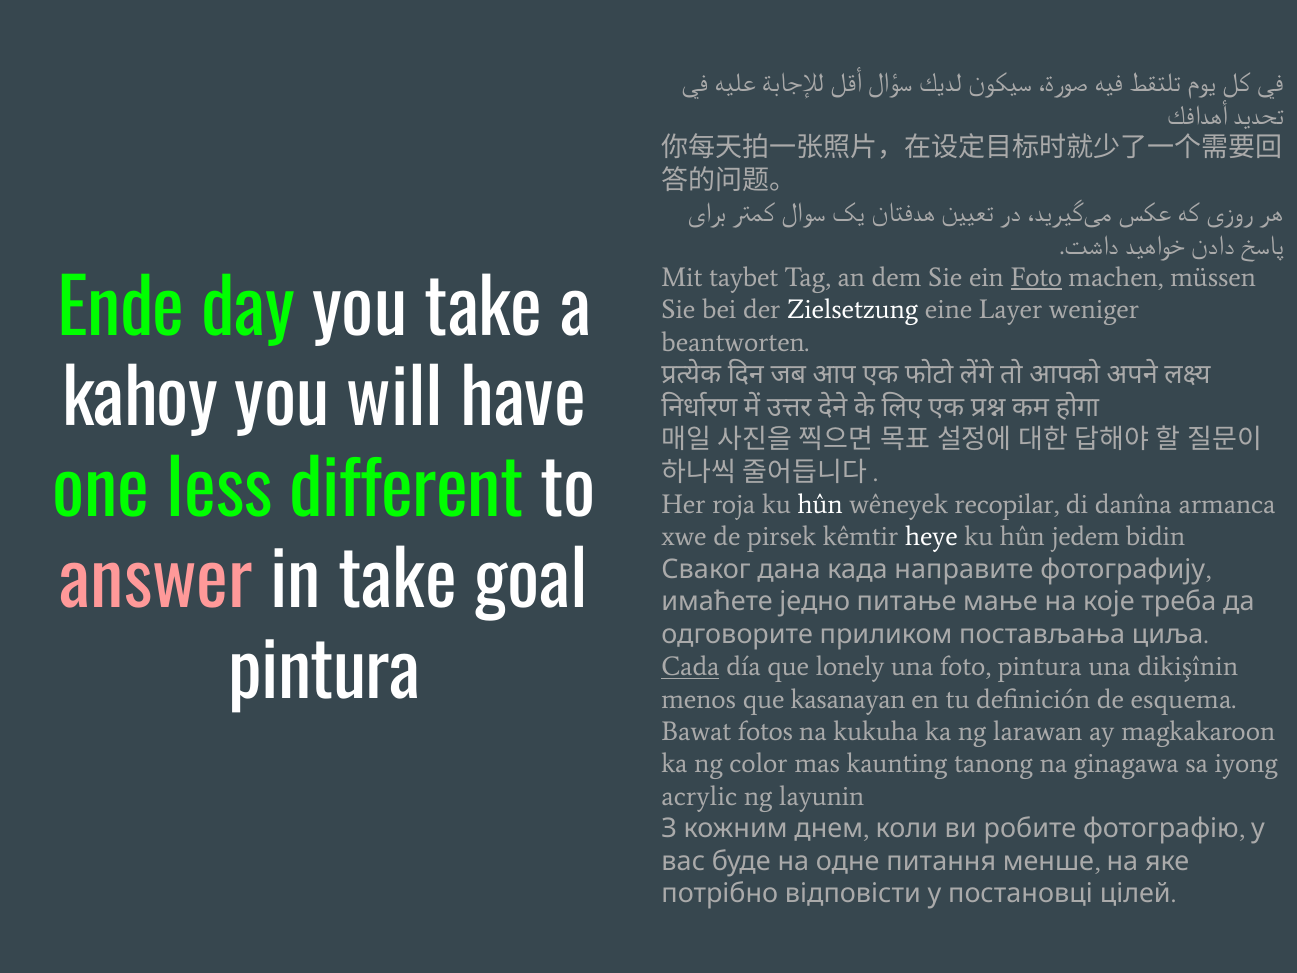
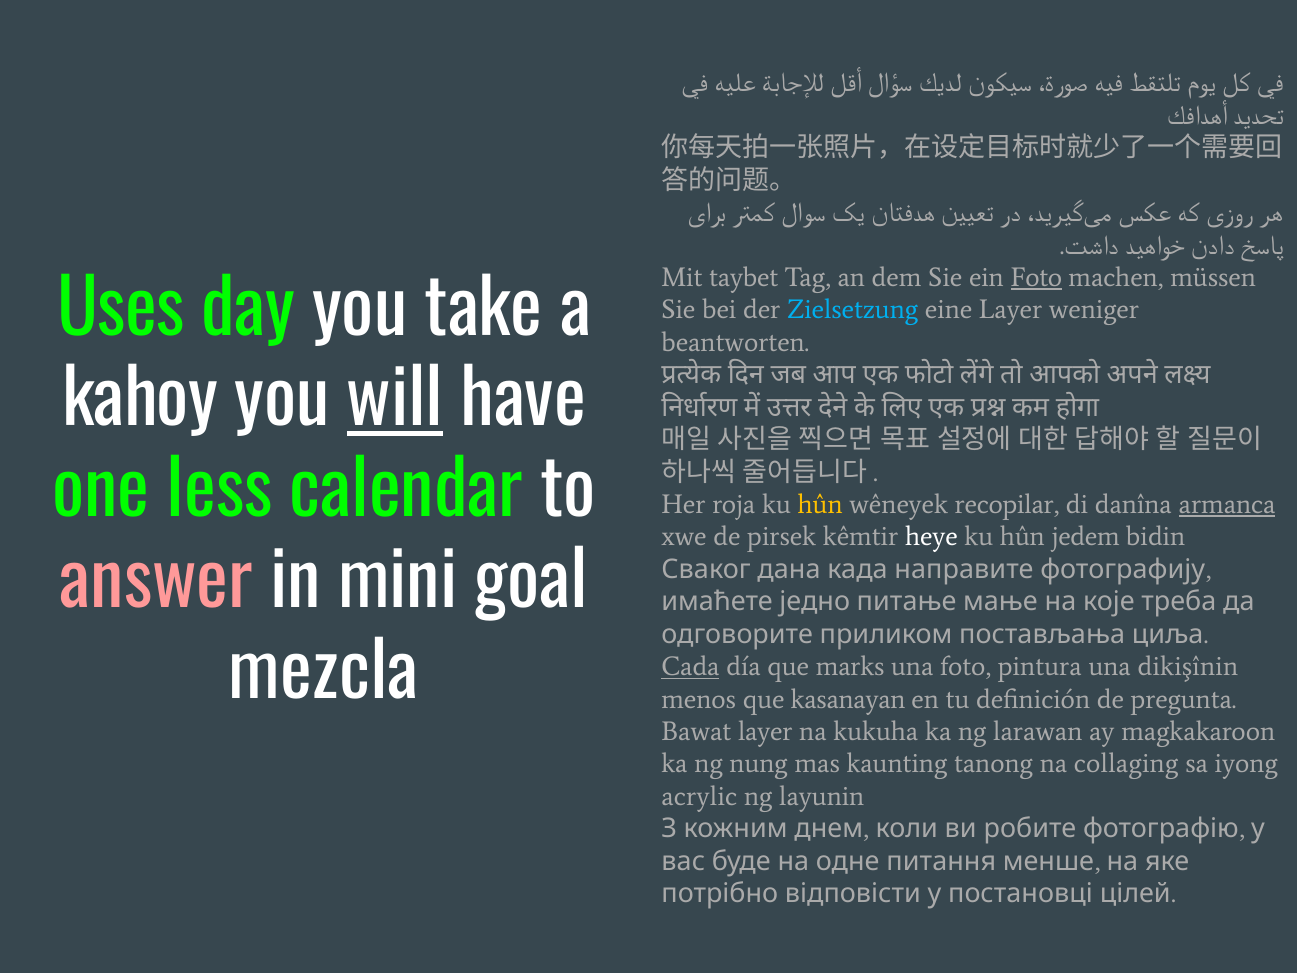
Ende: Ende -> Uses
Zielsetzung colour: white -> light blue
will underline: none -> present
different: different -> calendar
hûn at (820, 504) colour: white -> yellow
armanca underline: none -> present
in take: take -> mini
pintura at (324, 673): pintura -> mezcla
lonely: lonely -> marks
esquema: esquema -> pregunta
Bawat fotos: fotos -> layer
color: color -> nung
ginagawa: ginagawa -> collaging
